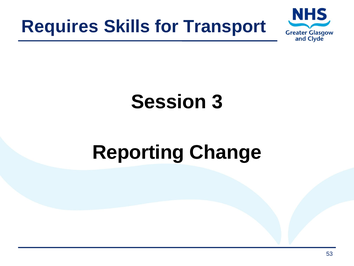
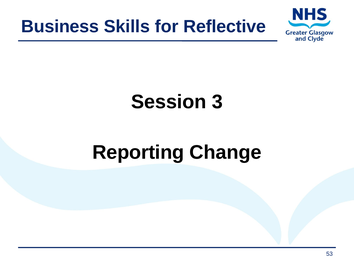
Requires: Requires -> Business
Transport: Transport -> Reflective
